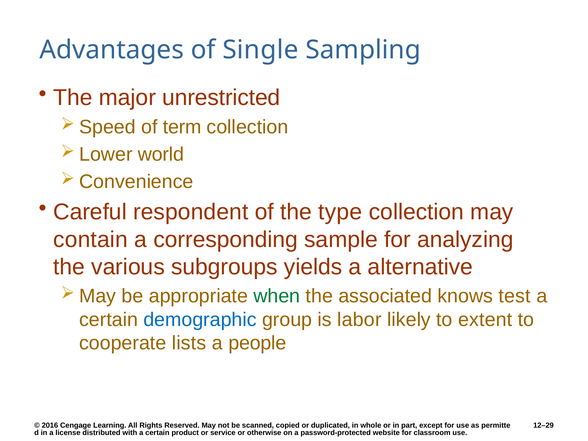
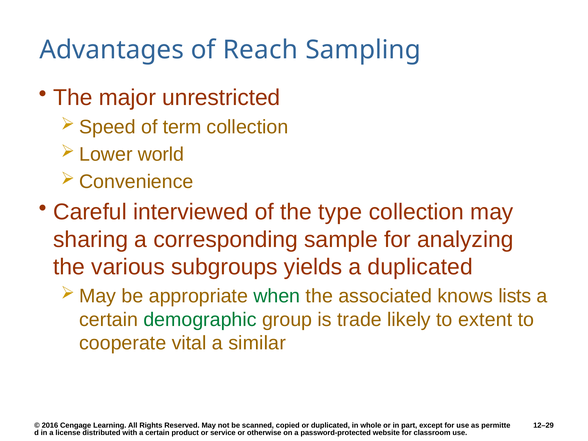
Single: Single -> Reach
respondent: respondent -> interviewed
contain: contain -> sharing
a alternative: alternative -> duplicated
test: test -> lists
demographic colour: blue -> green
labor: labor -> trade
lists: lists -> vital
people: people -> similar
